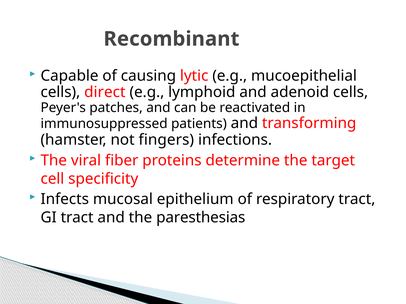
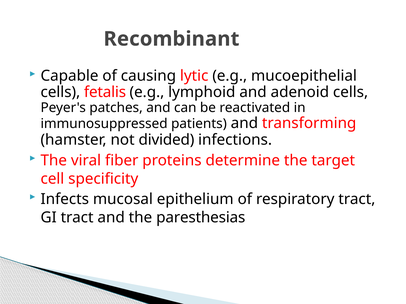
direct: direct -> fetalis
fingers: fingers -> divided
